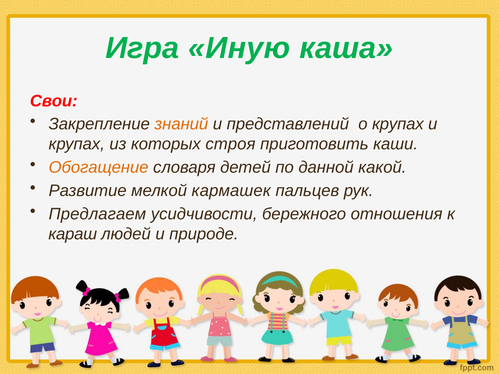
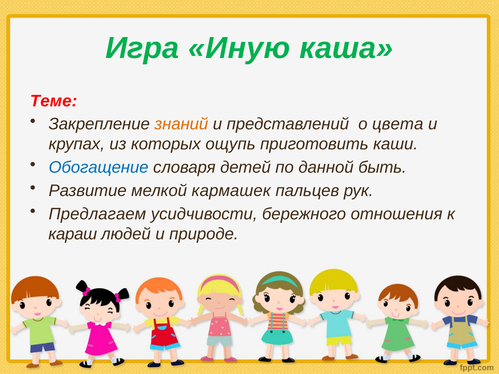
Свои: Свои -> Теме
о крупах: крупах -> цвета
строя: строя -> ощупь
Обогащение colour: orange -> blue
какой: какой -> быть
